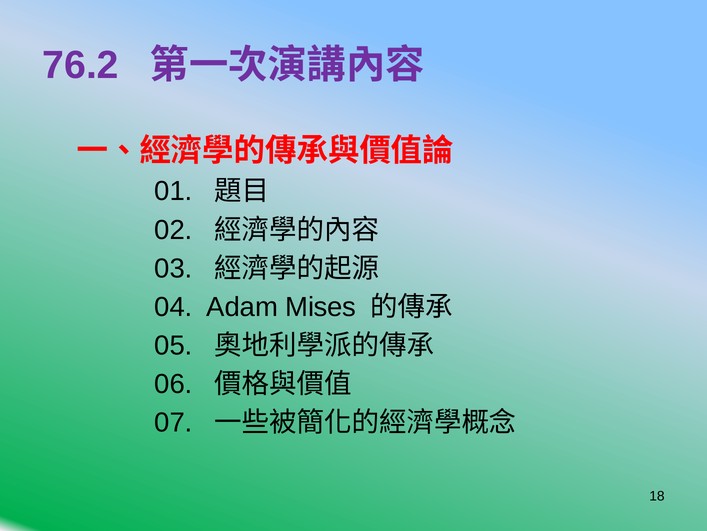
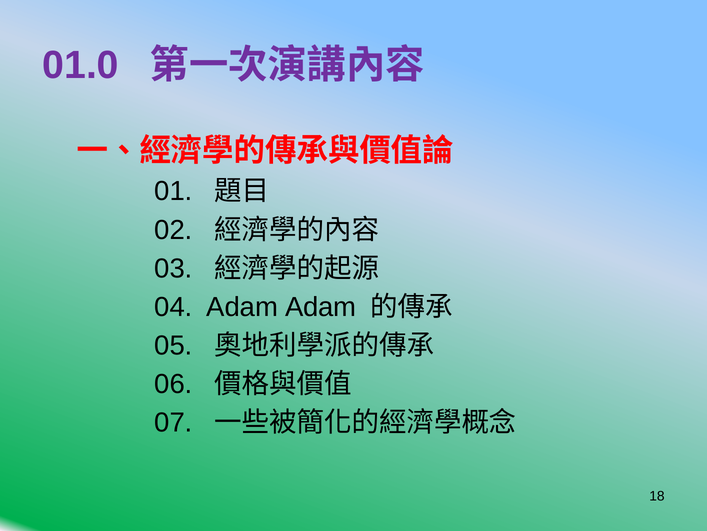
76.2: 76.2 -> 01.0
Adam Mises: Mises -> Adam
